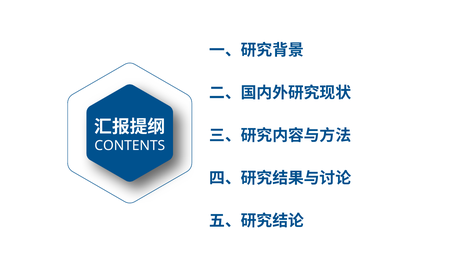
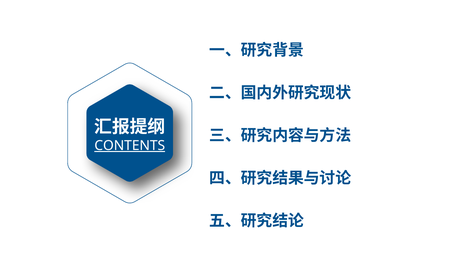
CONTENTS underline: none -> present
